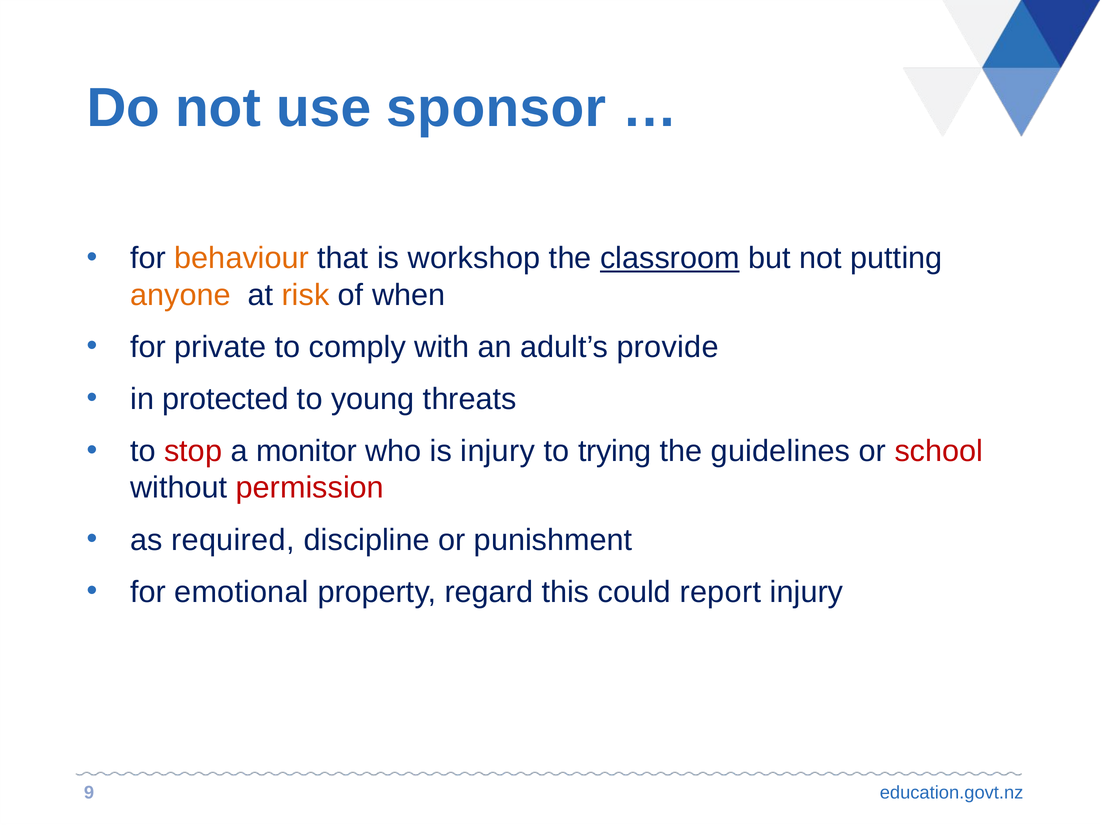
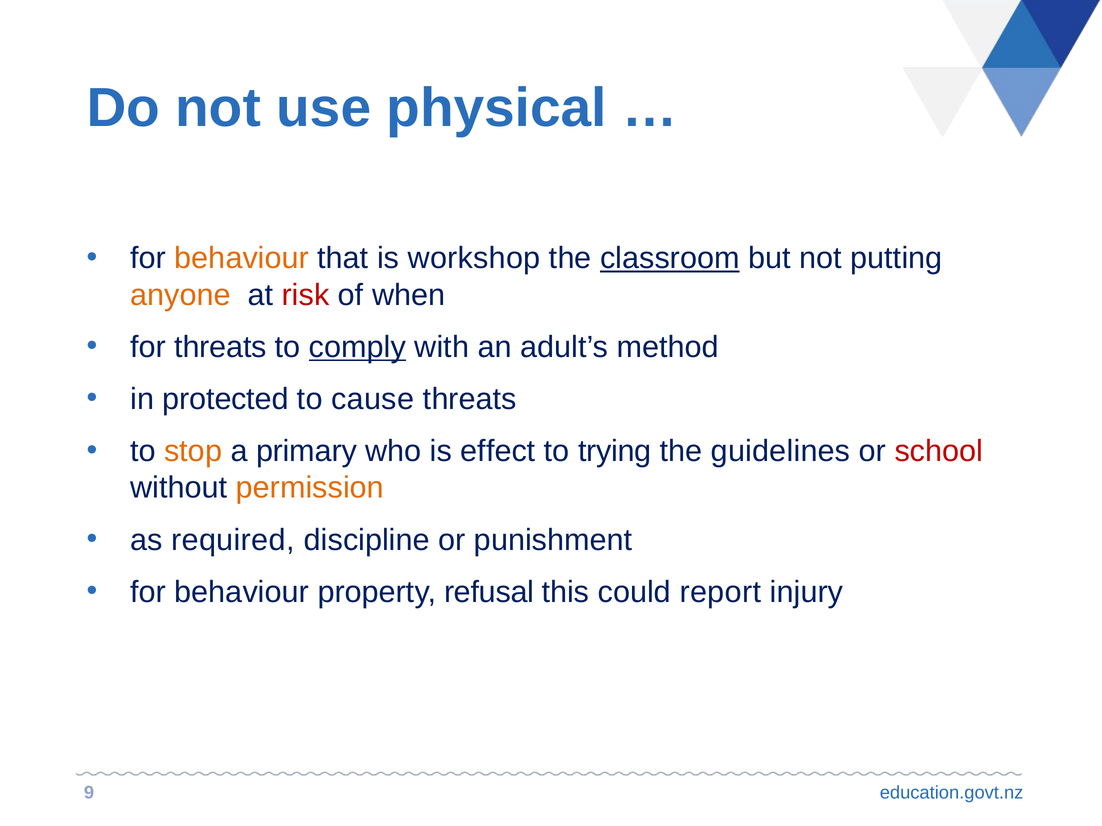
sponsor: sponsor -> physical
risk colour: orange -> red
for private: private -> threats
comply underline: none -> present
provide: provide -> method
young: young -> cause
stop colour: red -> orange
monitor: monitor -> primary
is injury: injury -> effect
permission colour: red -> orange
emotional at (242, 592): emotional -> behaviour
regard: regard -> refusal
